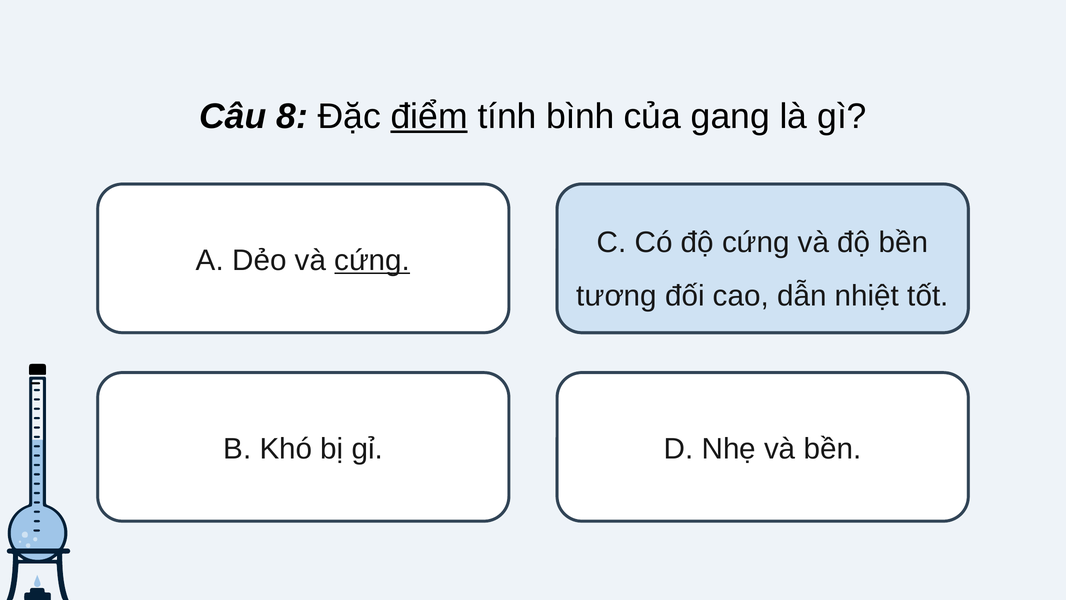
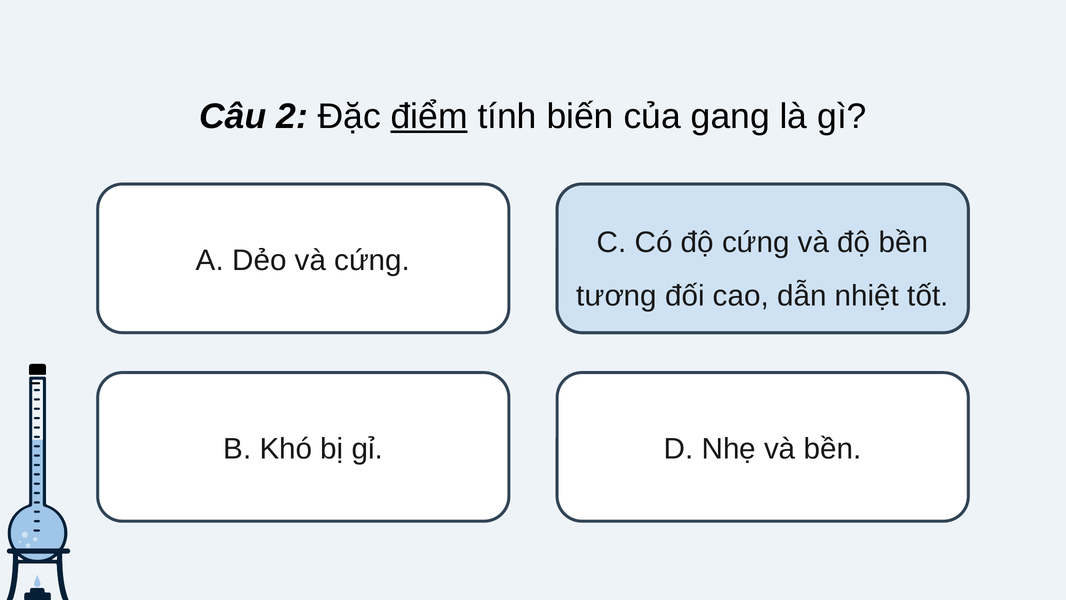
8: 8 -> 2
bình: bình -> biến
cứng at (372, 260) underline: present -> none
